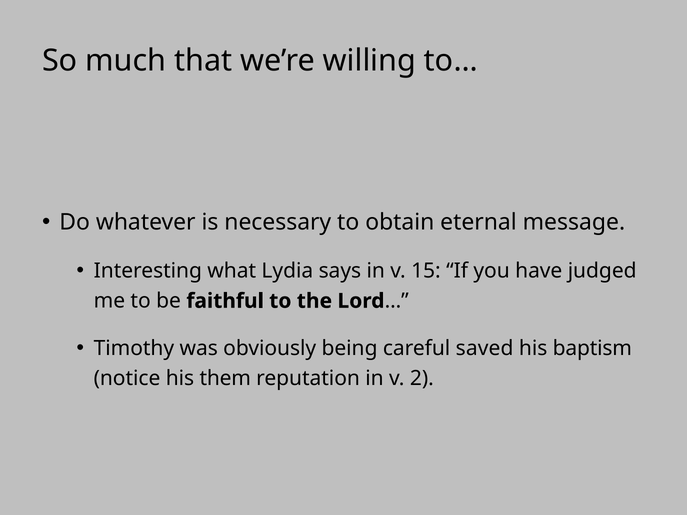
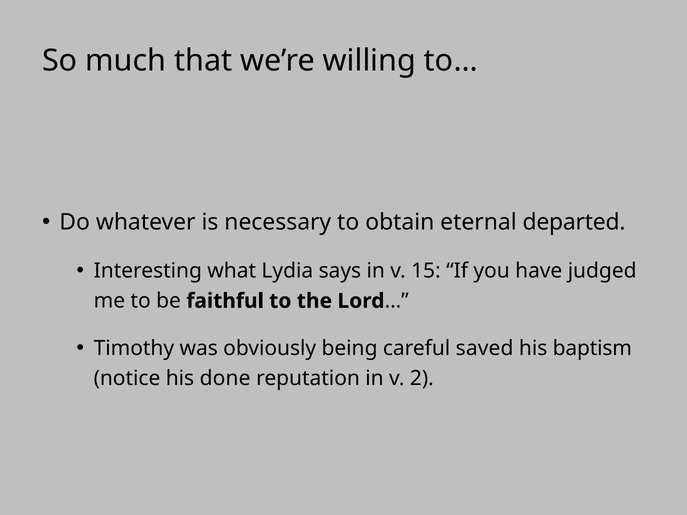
message: message -> departed
them: them -> done
